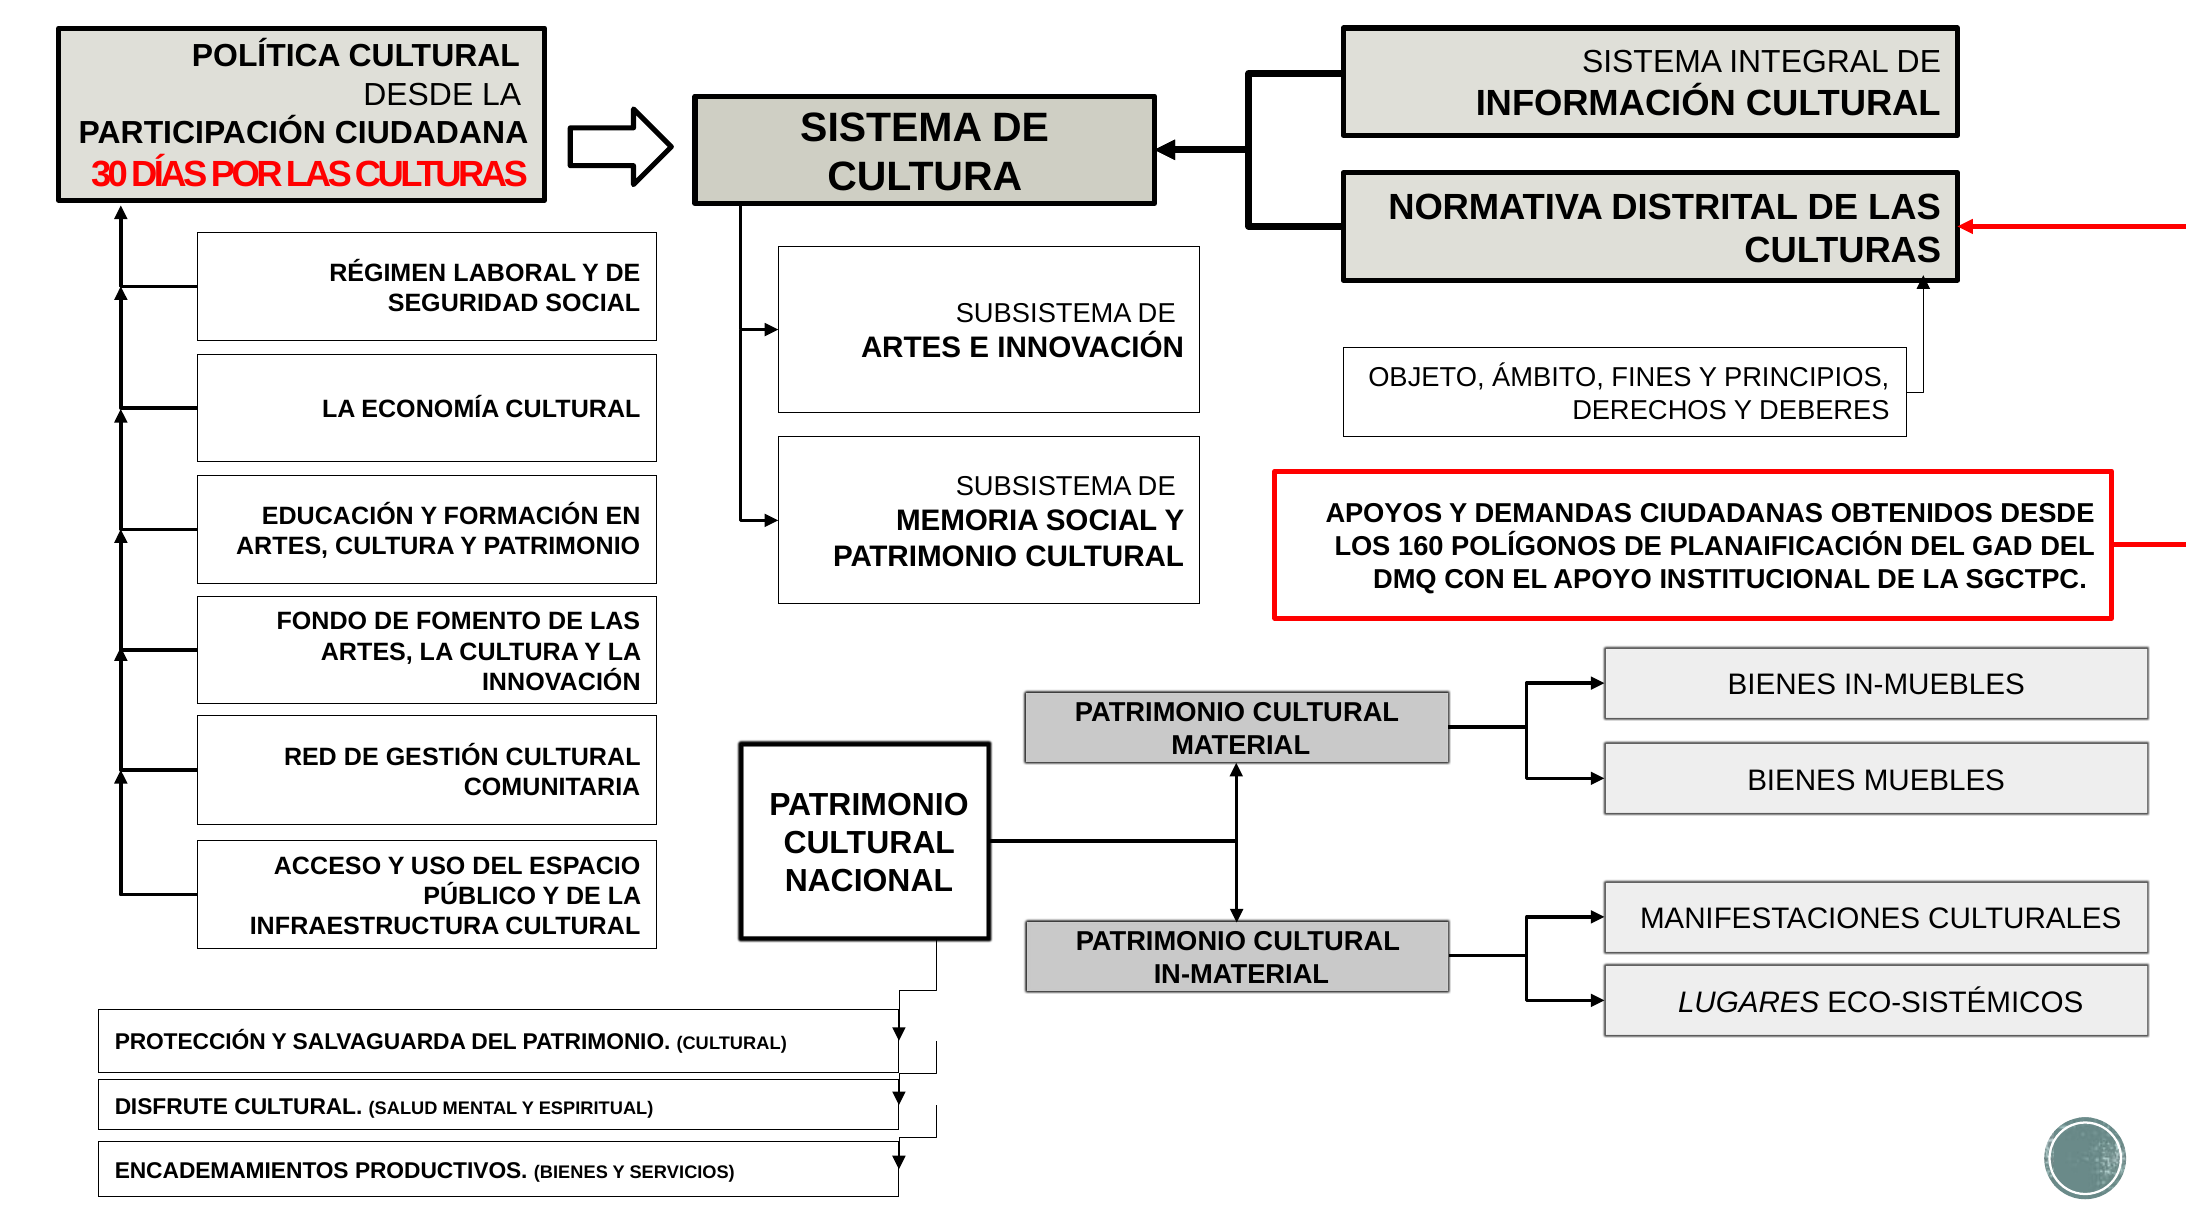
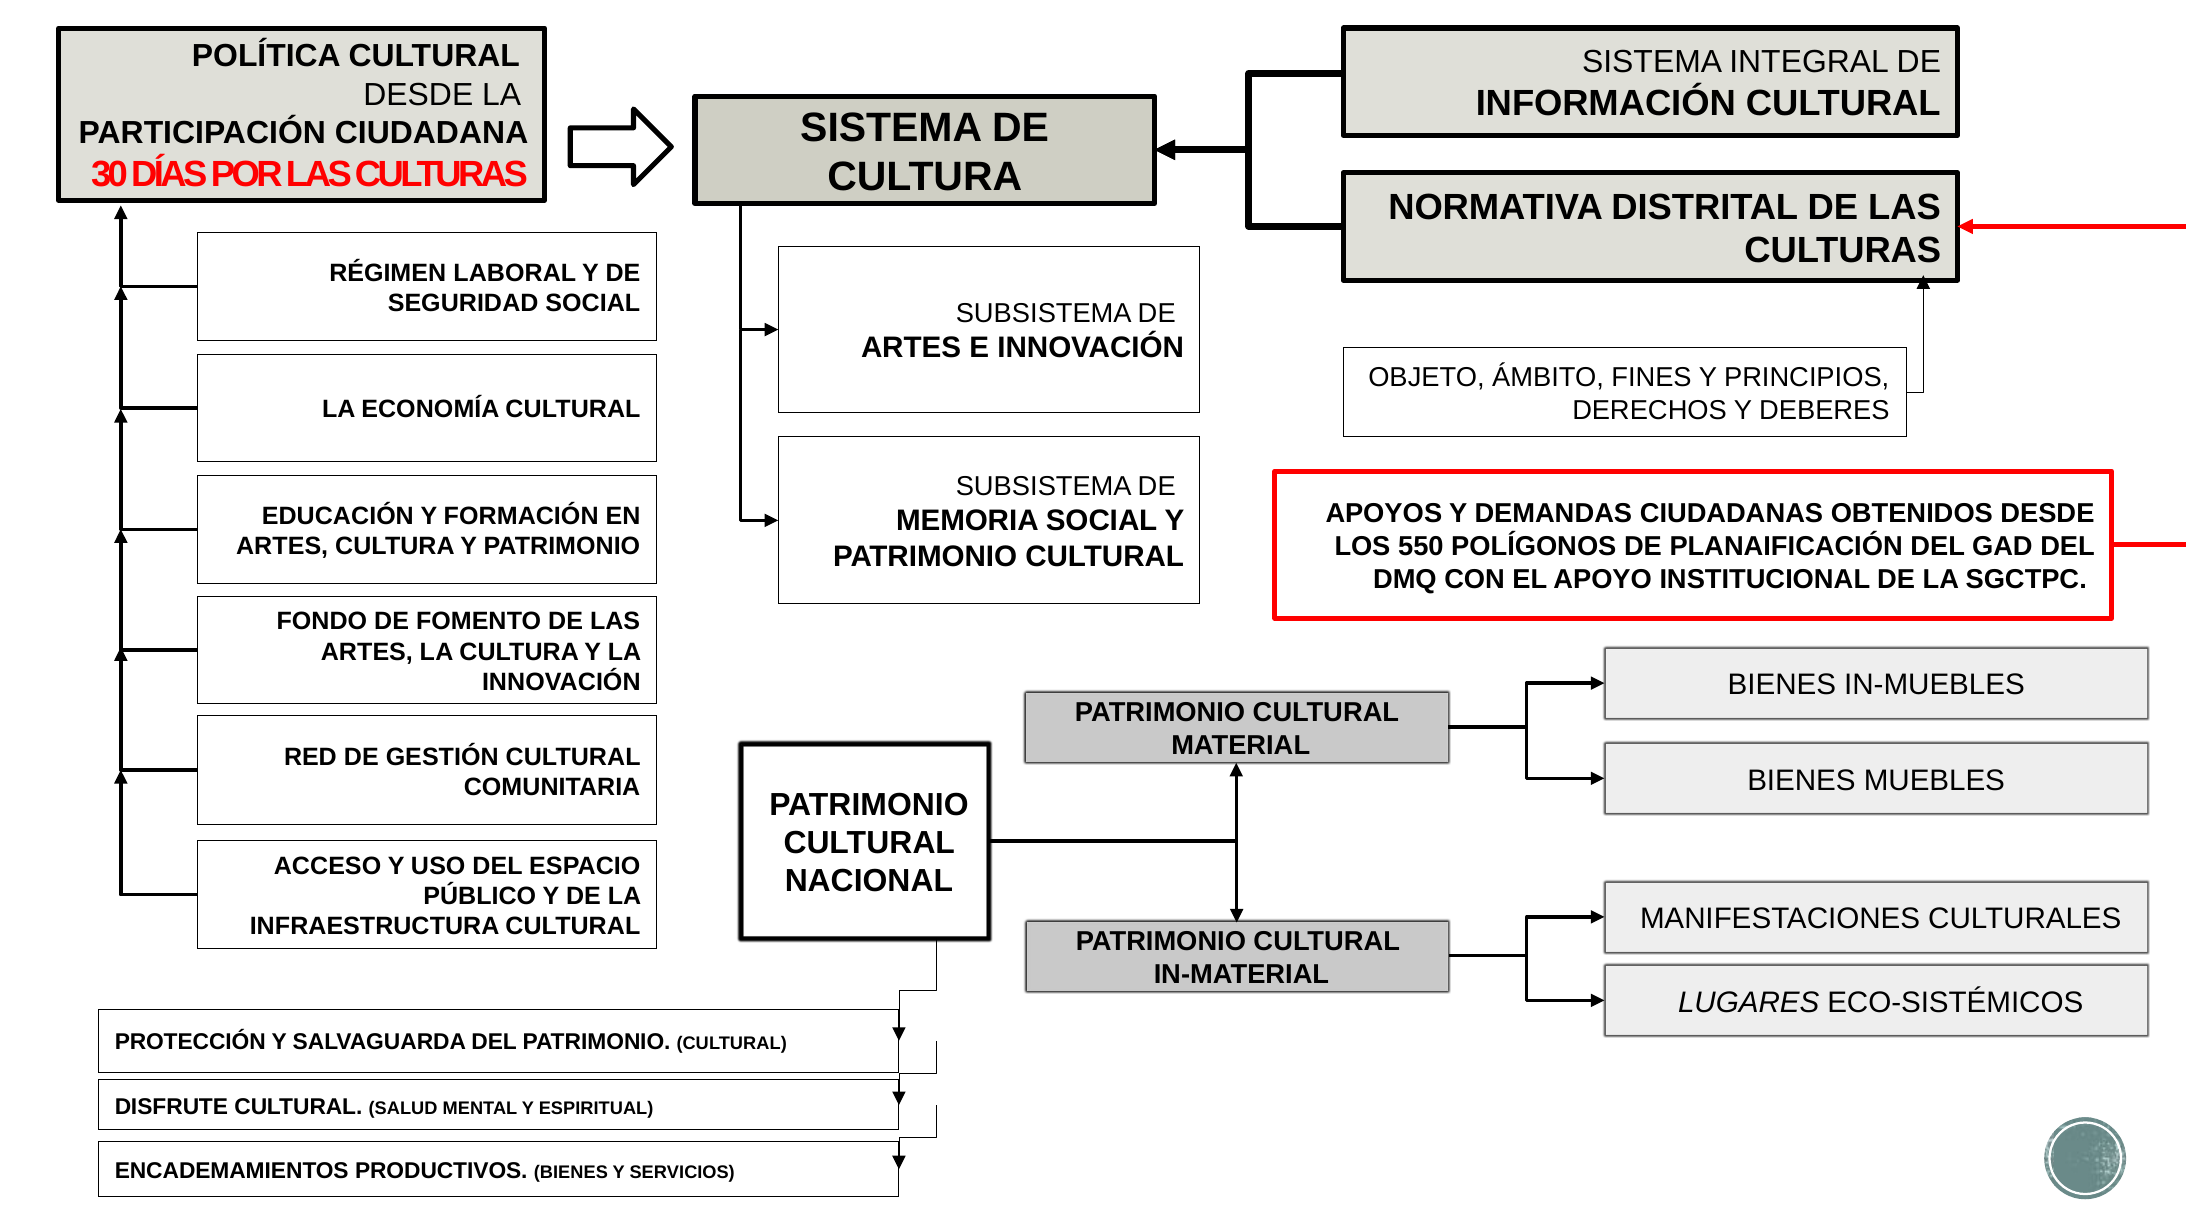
160: 160 -> 550
